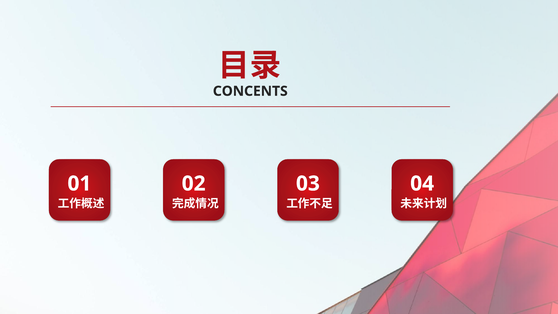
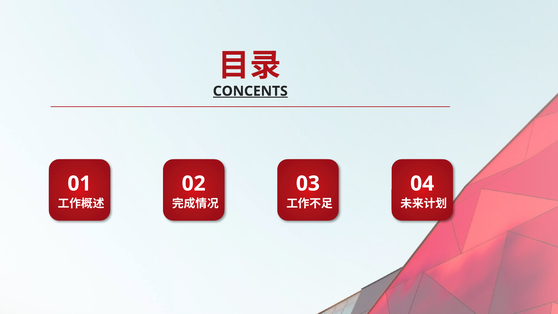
CONCENTS underline: none -> present
